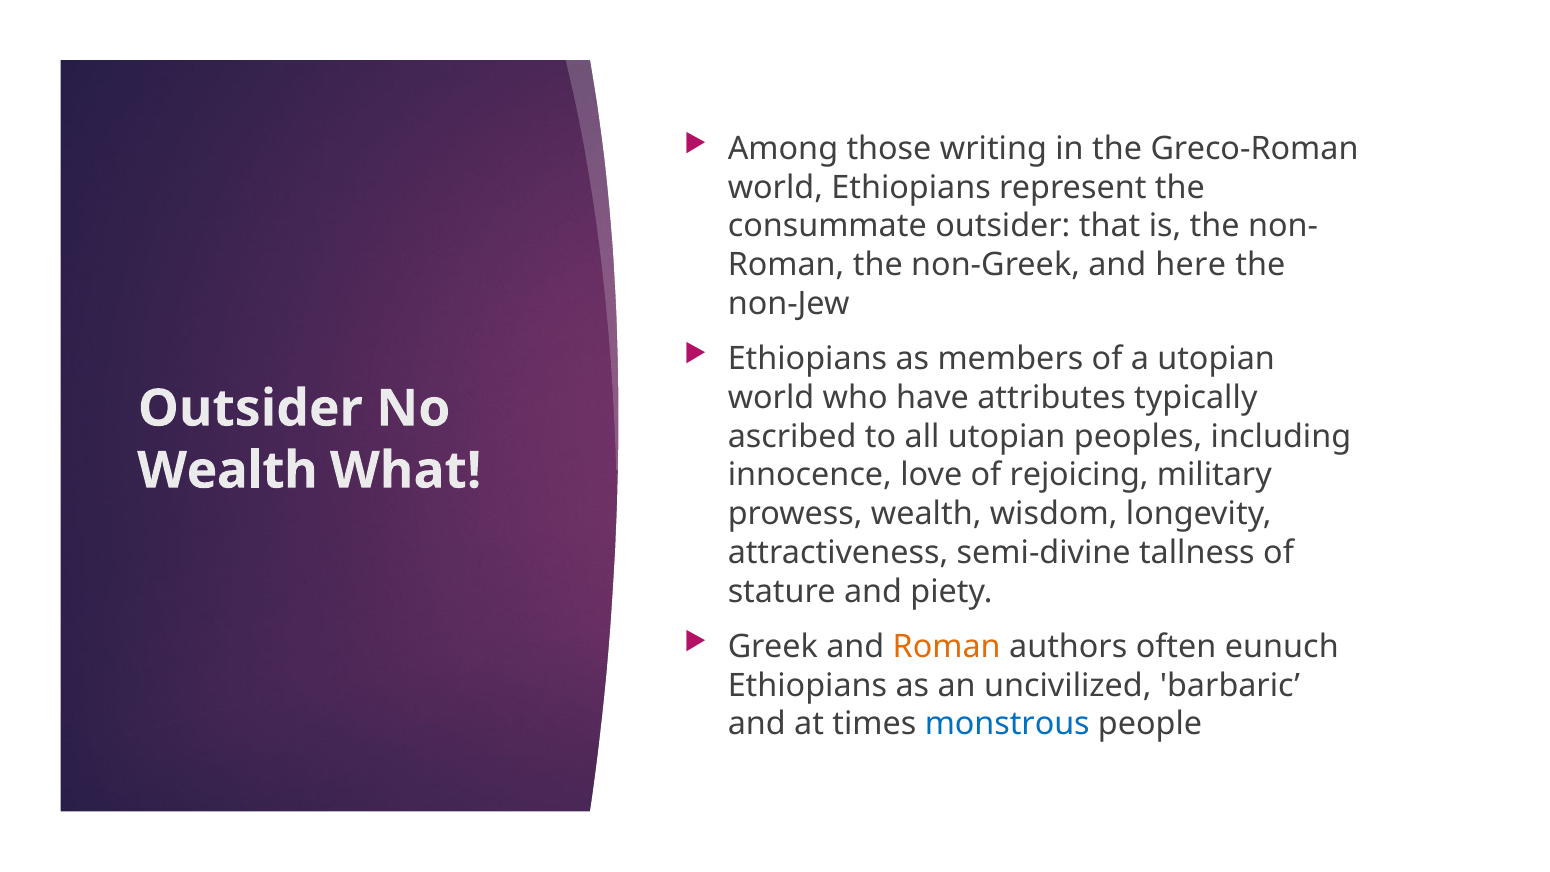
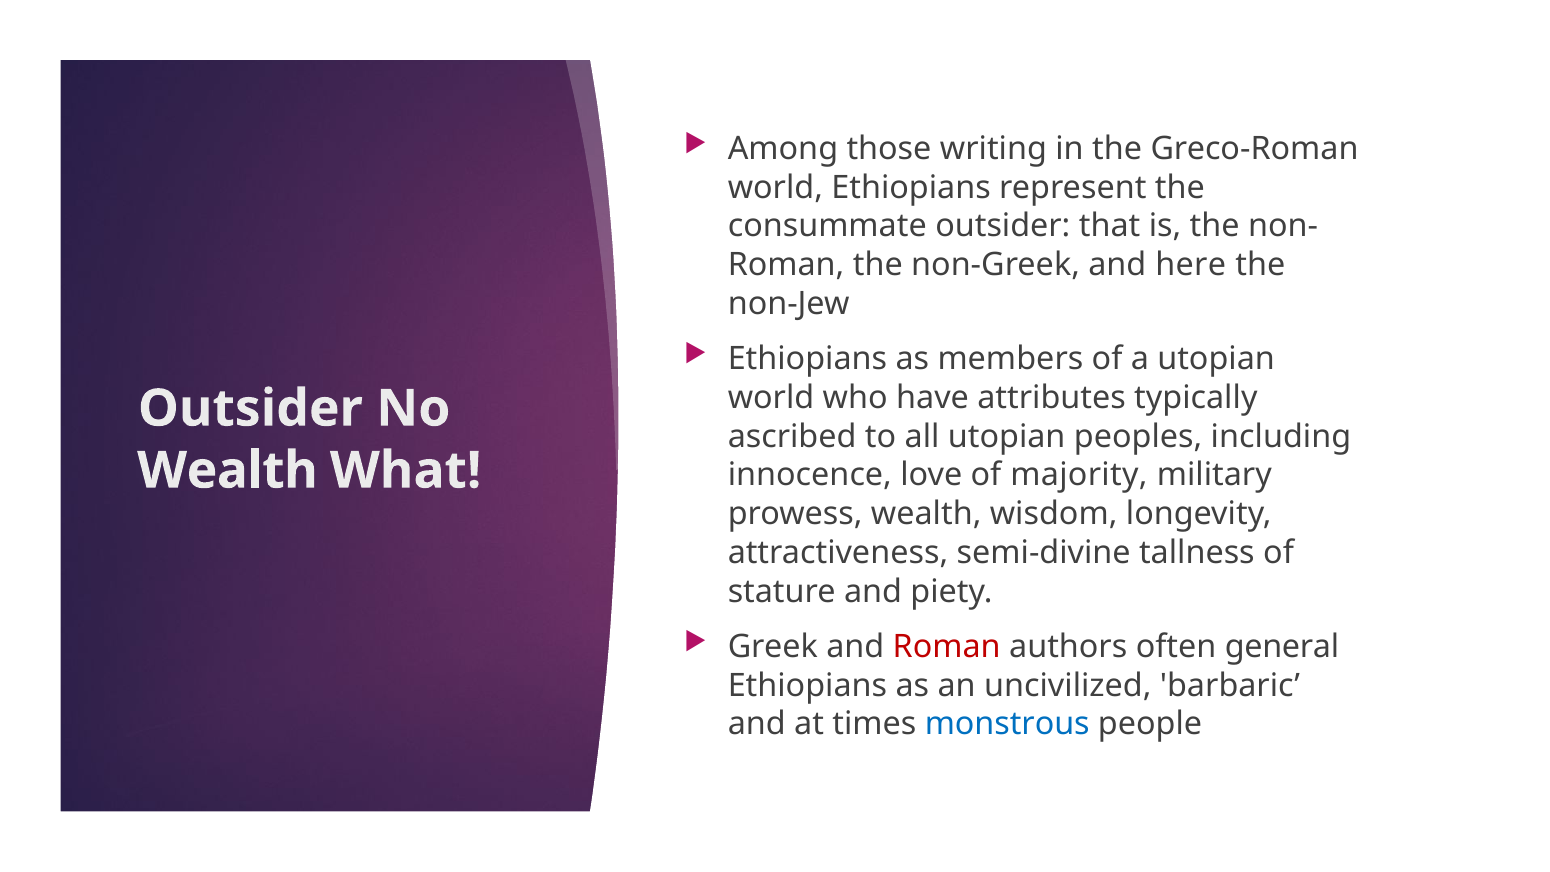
rejoicing: rejoicing -> majority
Roman at (947, 647) colour: orange -> red
eunuch: eunuch -> general
